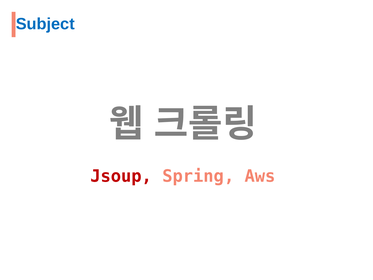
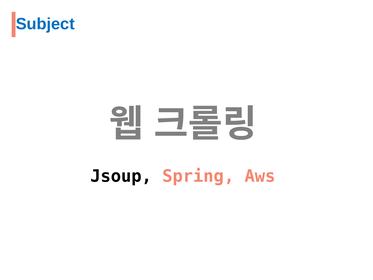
Jsoup colour: red -> black
